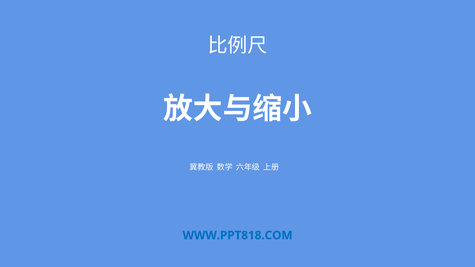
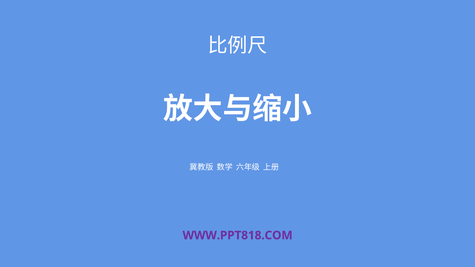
WWW.PPT818.COM colour: blue -> purple
